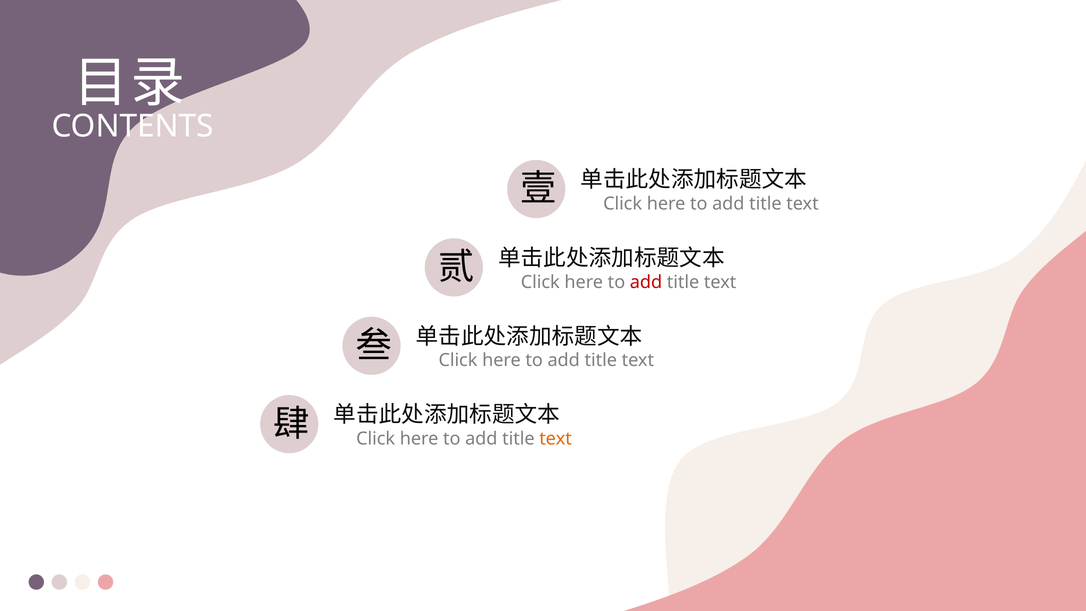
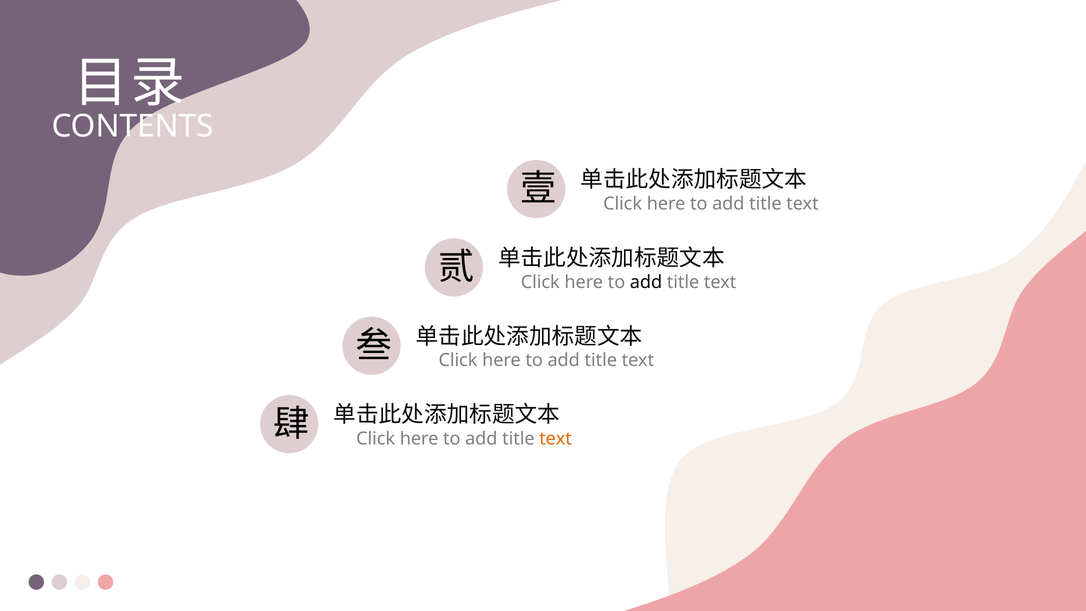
add at (646, 282) colour: red -> black
